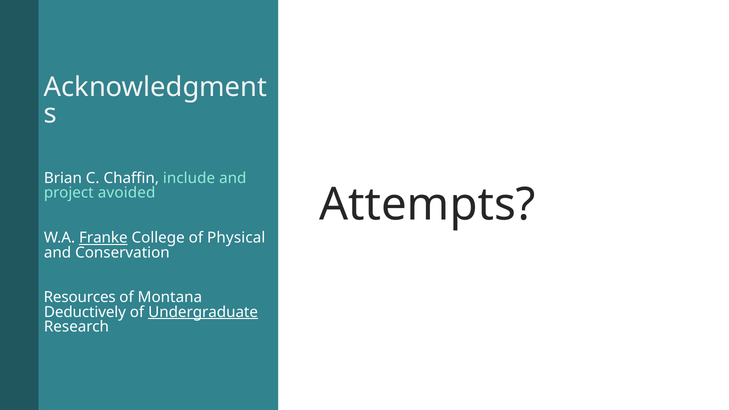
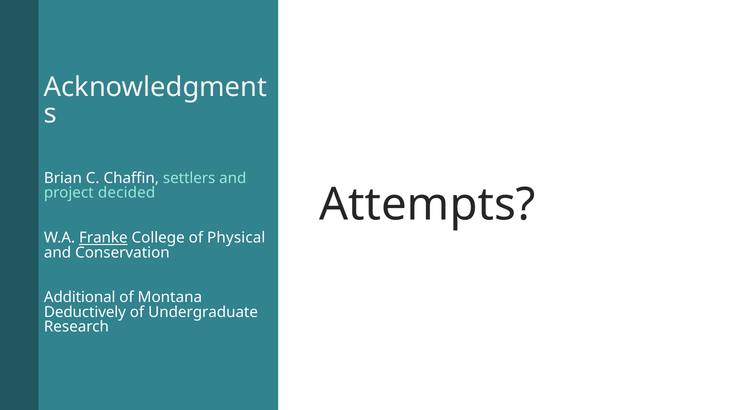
include: include -> settlers
avoided: avoided -> decided
Resources: Resources -> Additional
Undergraduate underline: present -> none
